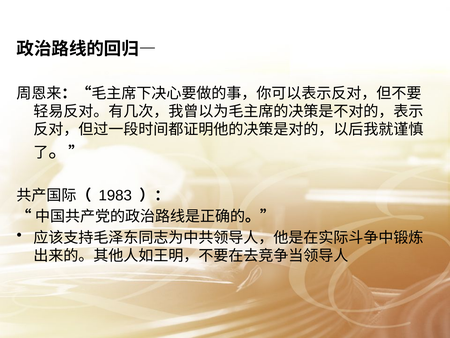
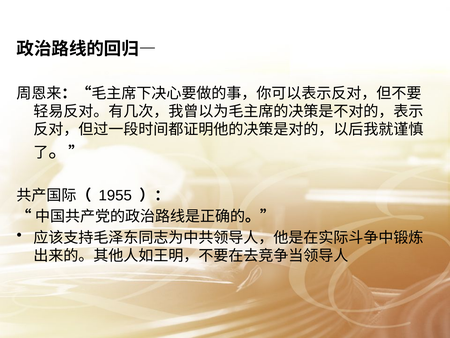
1983: 1983 -> 1955
